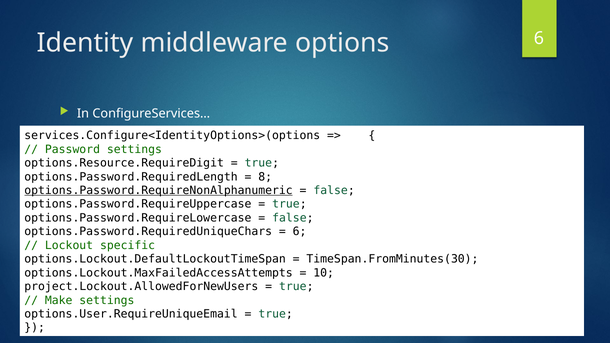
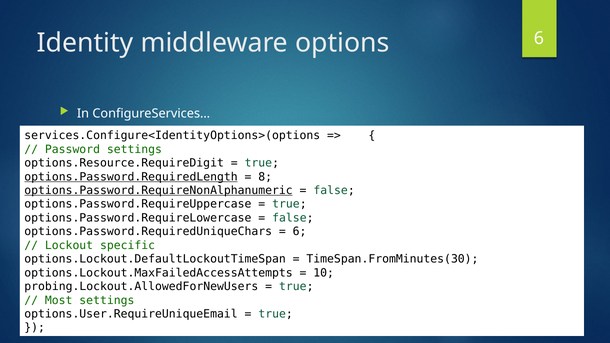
options.Password.RequiredLength underline: none -> present
project.Lockout.AllowedForNewUsers: project.Lockout.AllowedForNewUsers -> probing.Lockout.AllowedForNewUsers
Make: Make -> Most
